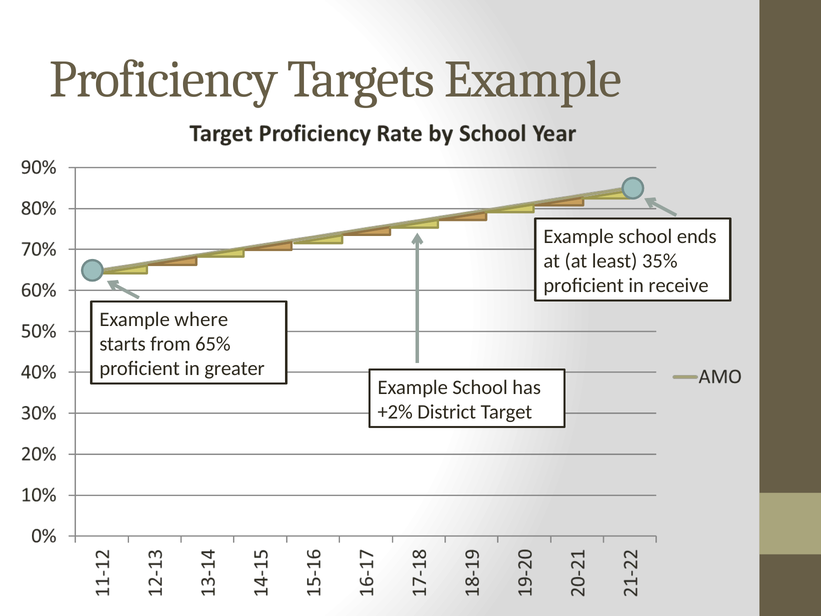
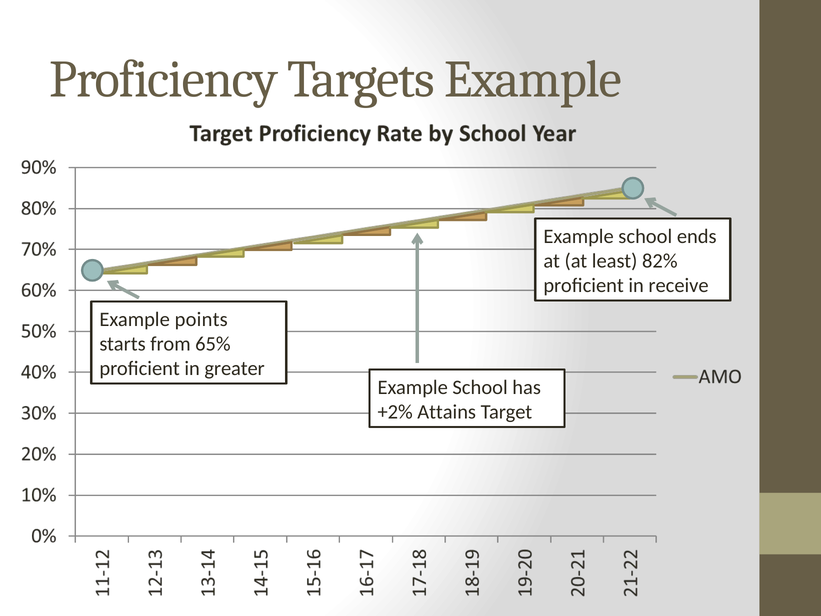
35%: 35% -> 82%
where: where -> points
District: District -> Attains
